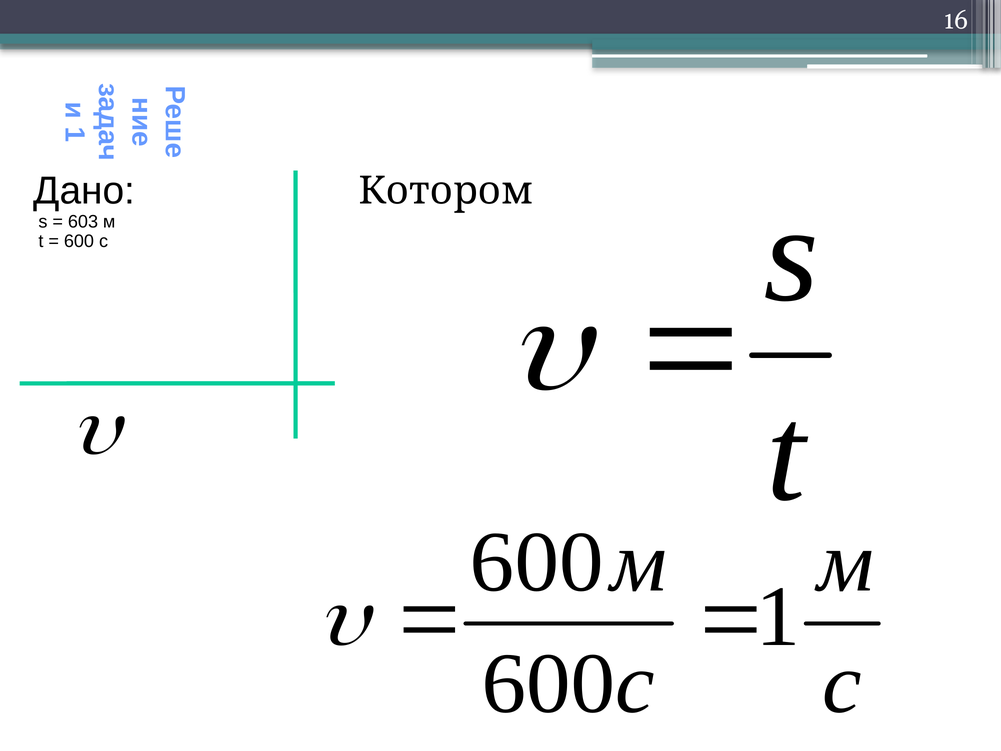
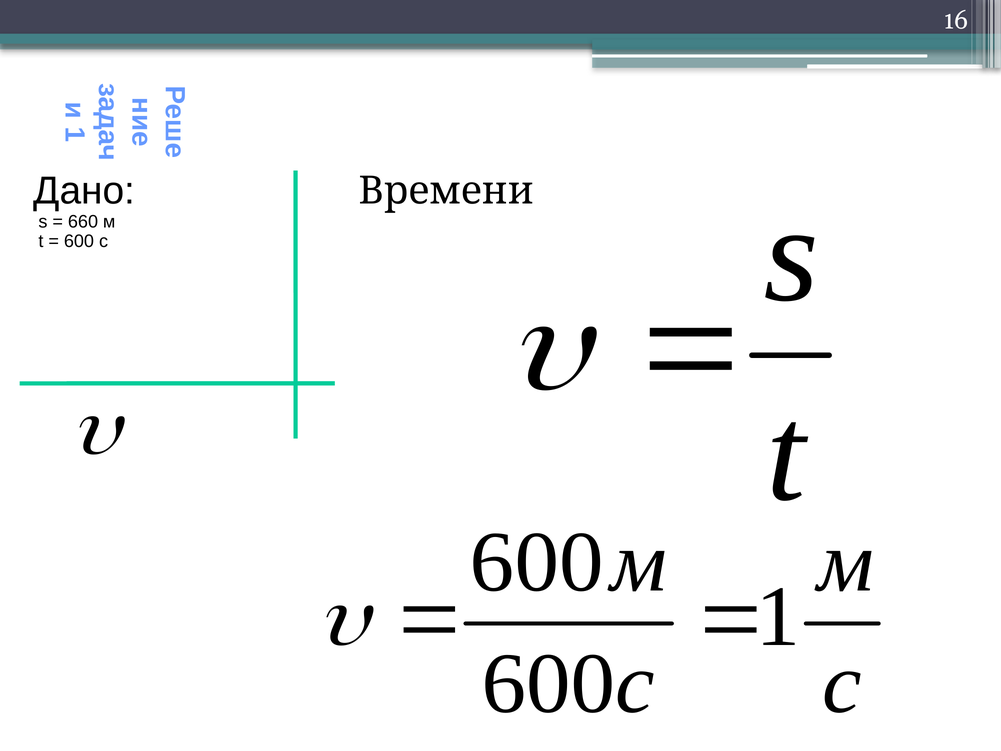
Котором: Котором -> Времени
603: 603 -> 660
